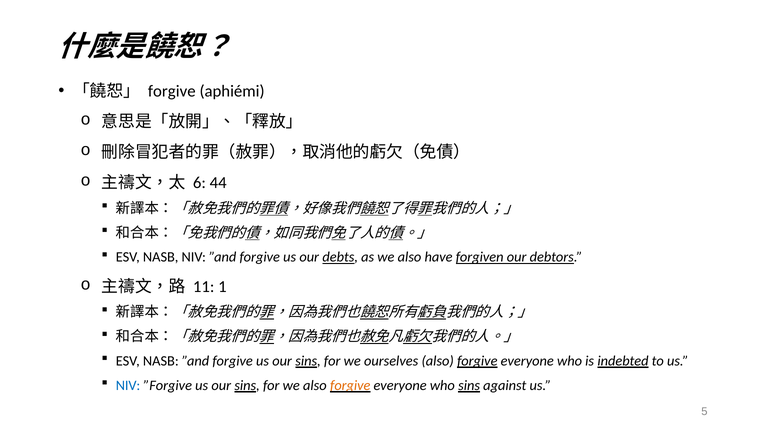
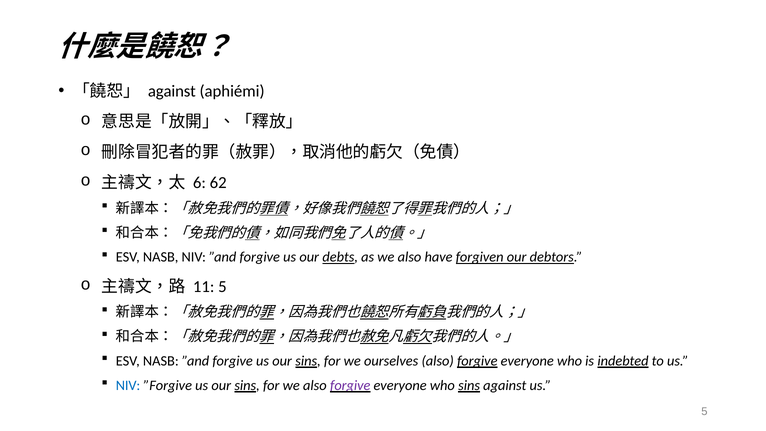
forgive at (172, 91): forgive -> against
44: 44 -> 62
11 1: 1 -> 5
forgive at (350, 385) colour: orange -> purple
